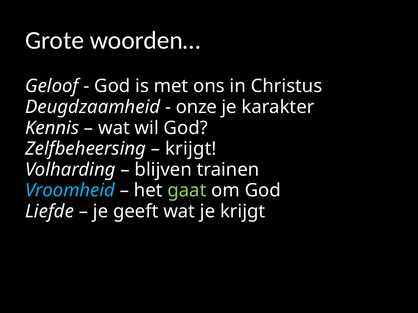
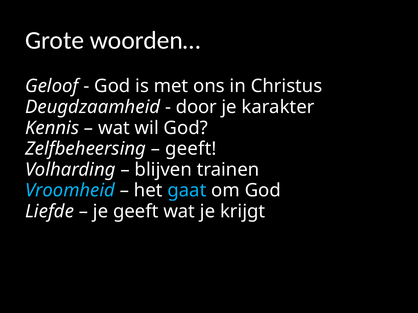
onze: onze -> door
krijgt at (191, 149): krijgt -> geeft
gaat colour: light green -> light blue
